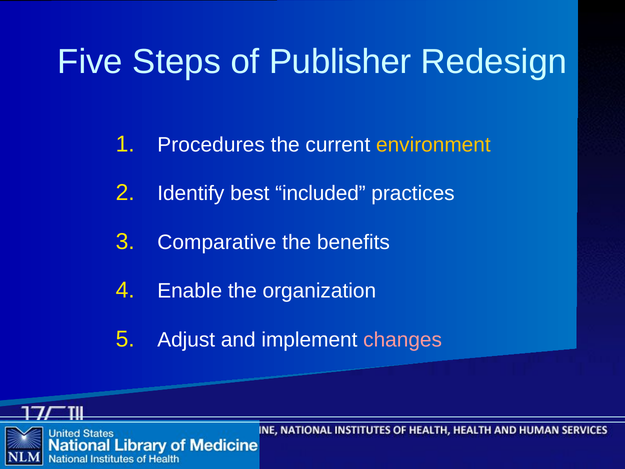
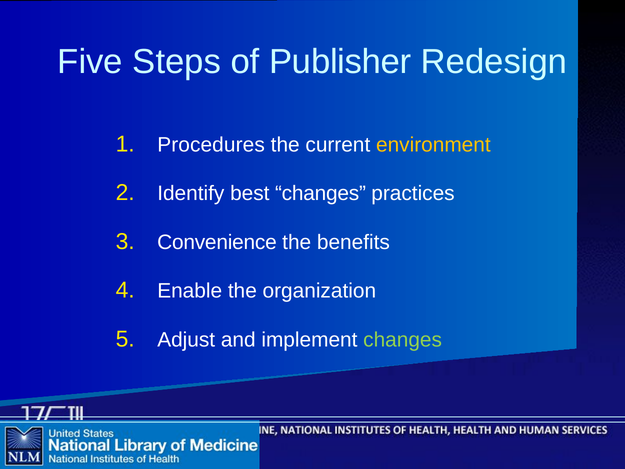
best included: included -> changes
Comparative: Comparative -> Convenience
changes at (403, 340) colour: pink -> light green
